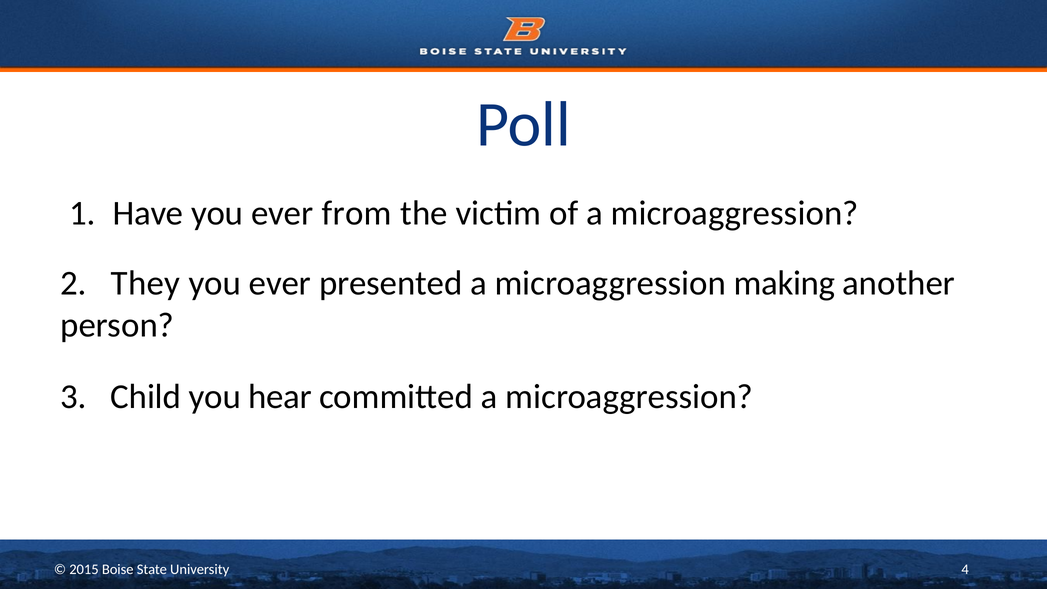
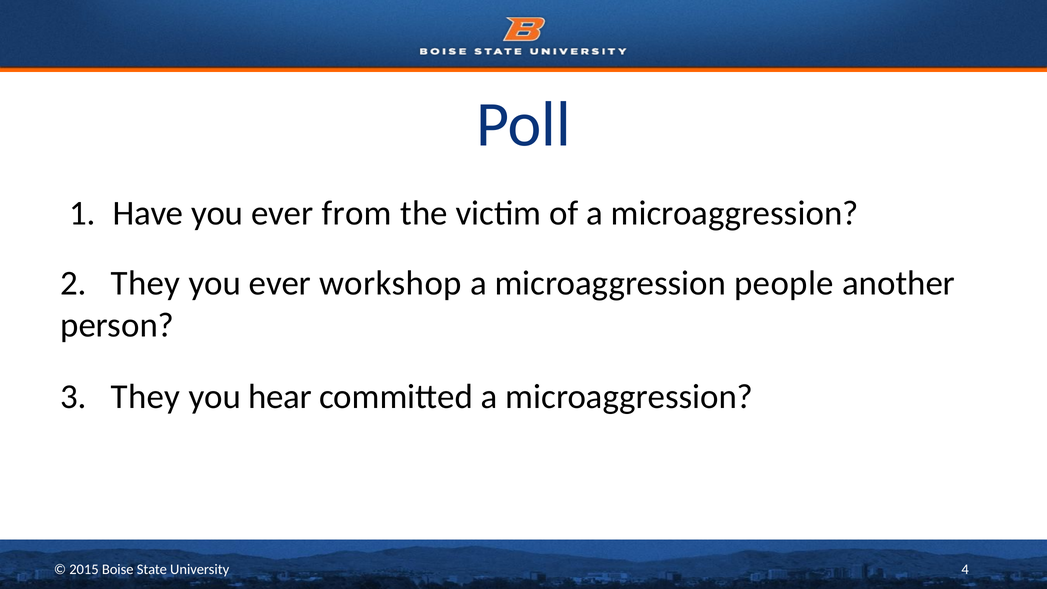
presented: presented -> workshop
making: making -> people
3 Child: Child -> They
